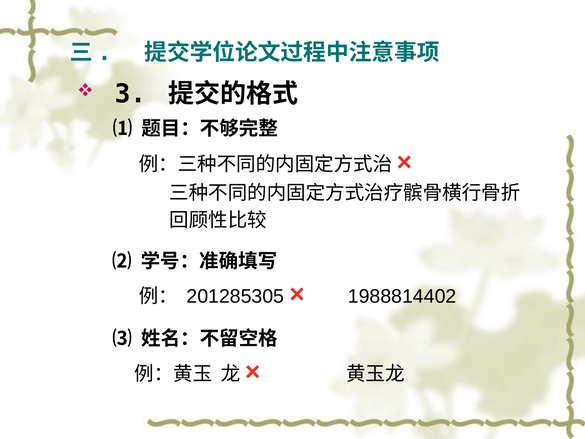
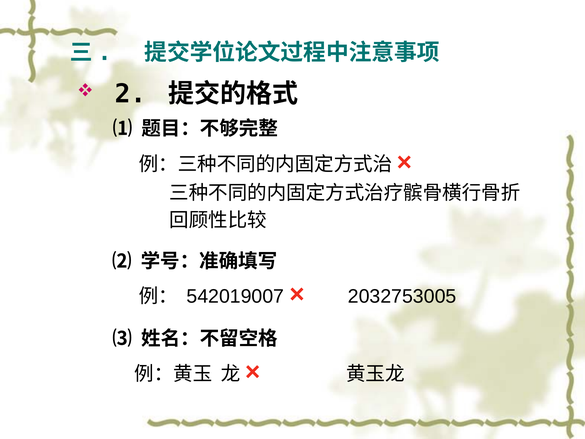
3: 3 -> 2
201285305: 201285305 -> 542019007
1988814402: 1988814402 -> 2032753005
